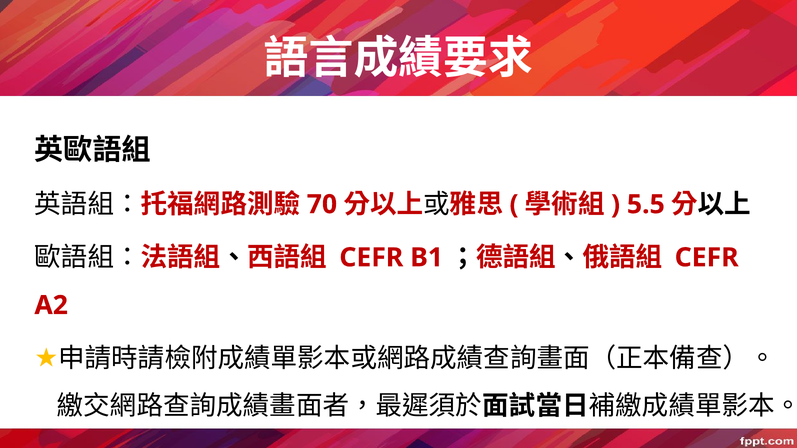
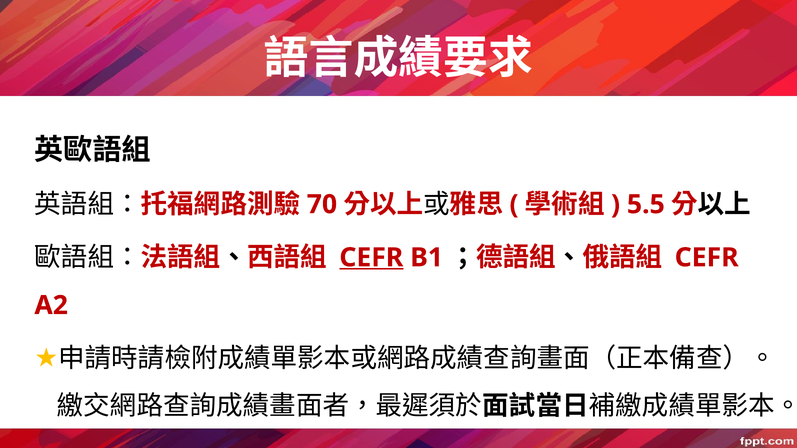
CEFR at (371, 258) underline: none -> present
